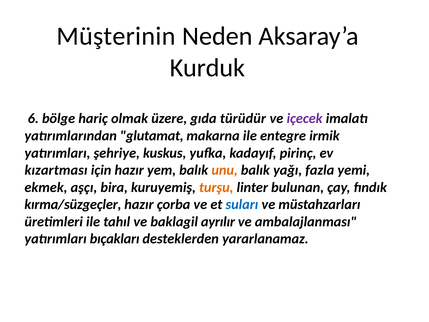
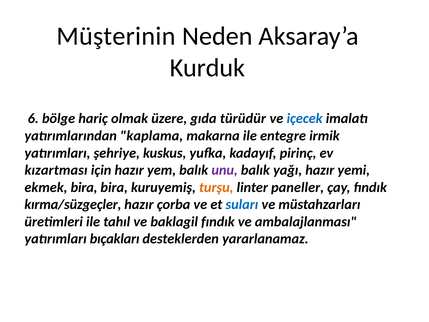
içecek colour: purple -> blue
glutamat: glutamat -> kaplama
unu colour: orange -> purple
yağı fazla: fazla -> hazır
ekmek aşçı: aşçı -> bira
bulunan: bulunan -> paneller
baklagil ayrılır: ayrılır -> fındık
